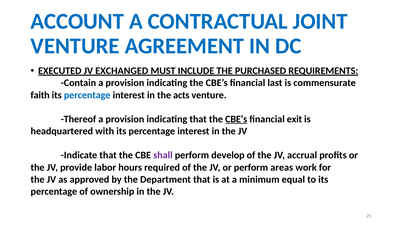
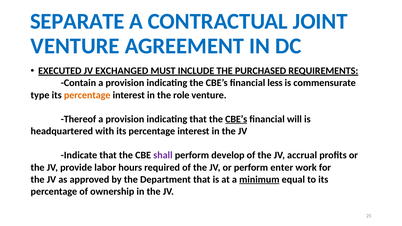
ACCOUNT: ACCOUNT -> SEPARATE
last: last -> less
faith: faith -> type
percentage at (87, 95) colour: blue -> orange
acts: acts -> role
exit: exit -> will
areas: areas -> enter
minimum underline: none -> present
